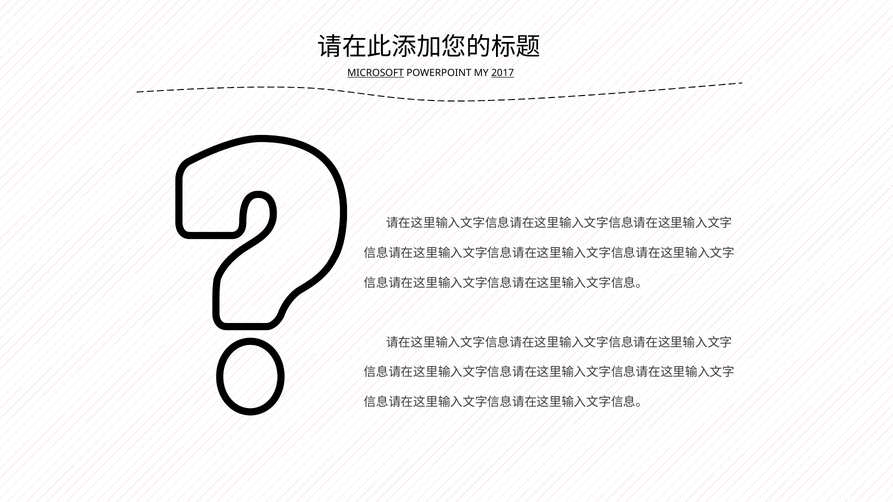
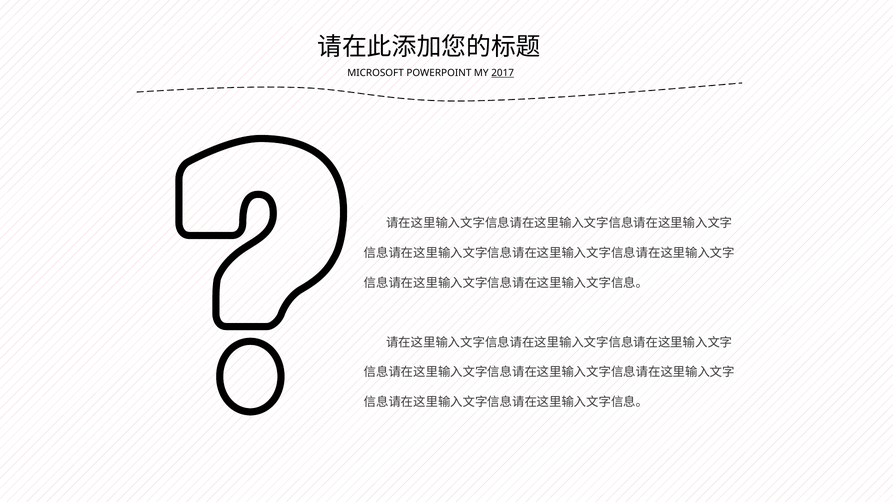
MICROSOFT underline: present -> none
